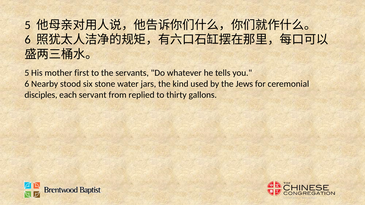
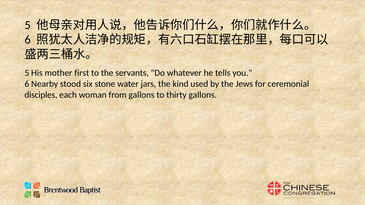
servant: servant -> woman
from replied: replied -> gallons
